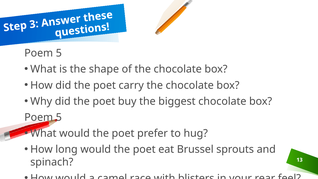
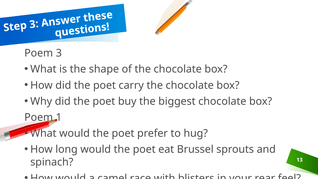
5 at (59, 53): 5 -> 3
5 at (59, 117): 5 -> 1
